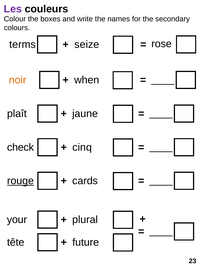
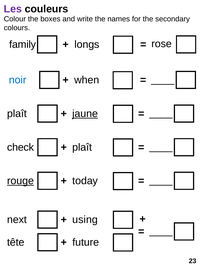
terms: terms -> family
seize: seize -> longs
noir colour: orange -> blue
jaune underline: none -> present
cinq at (82, 147): cinq -> plaît
cards: cards -> today
your: your -> next
plural: plural -> using
